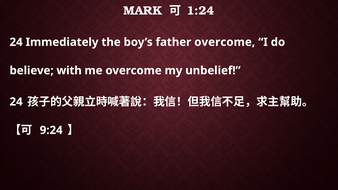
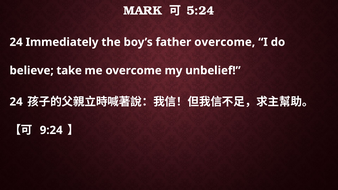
1:24: 1:24 -> 5:24
with: with -> take
